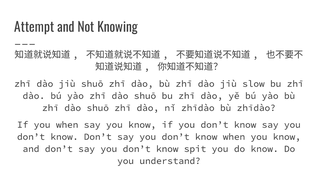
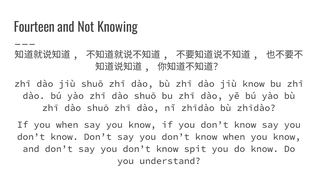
Attempt: Attempt -> Fourteen
jiù slow: slow -> know
